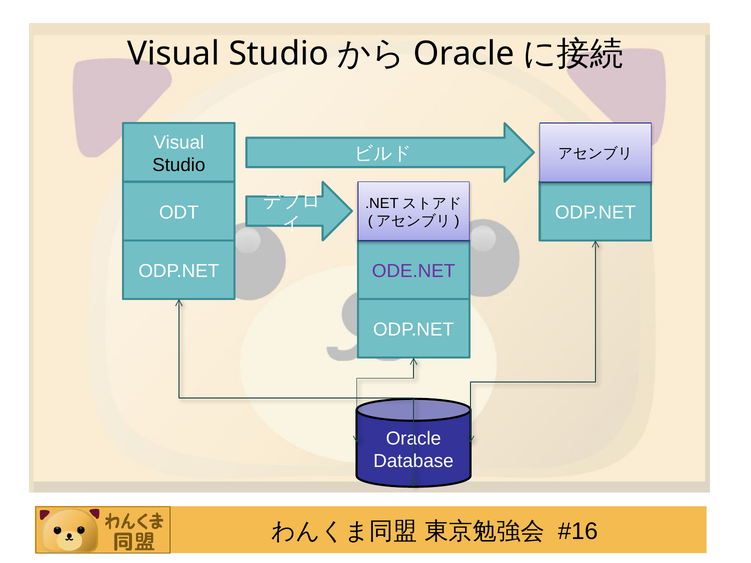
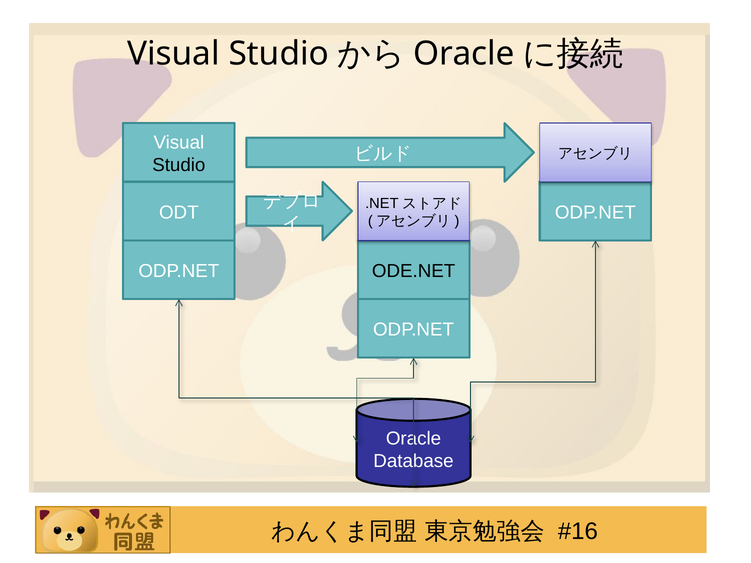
ODE.NET colour: purple -> black
